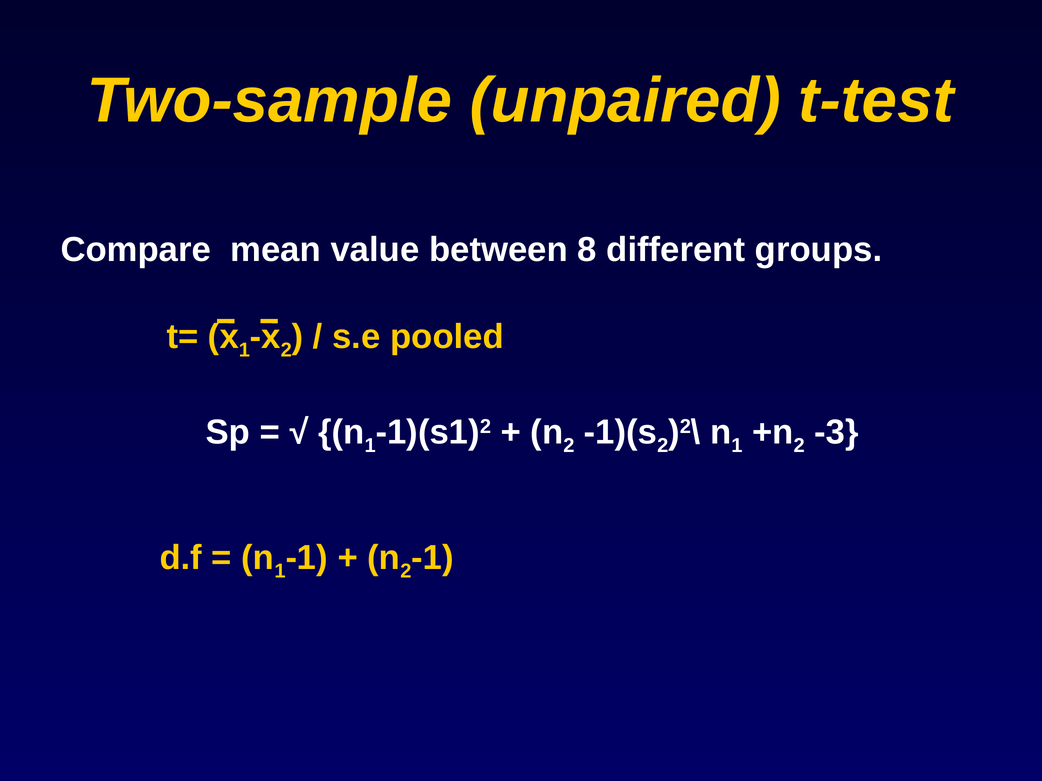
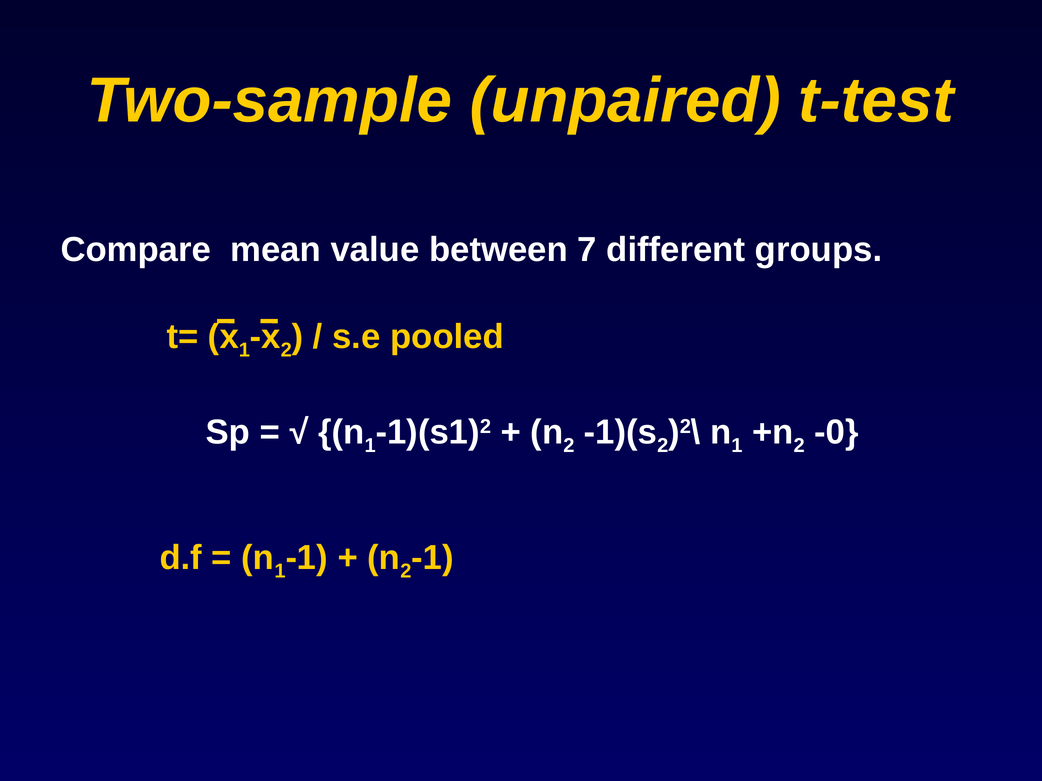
8: 8 -> 7
-3: -3 -> -0
